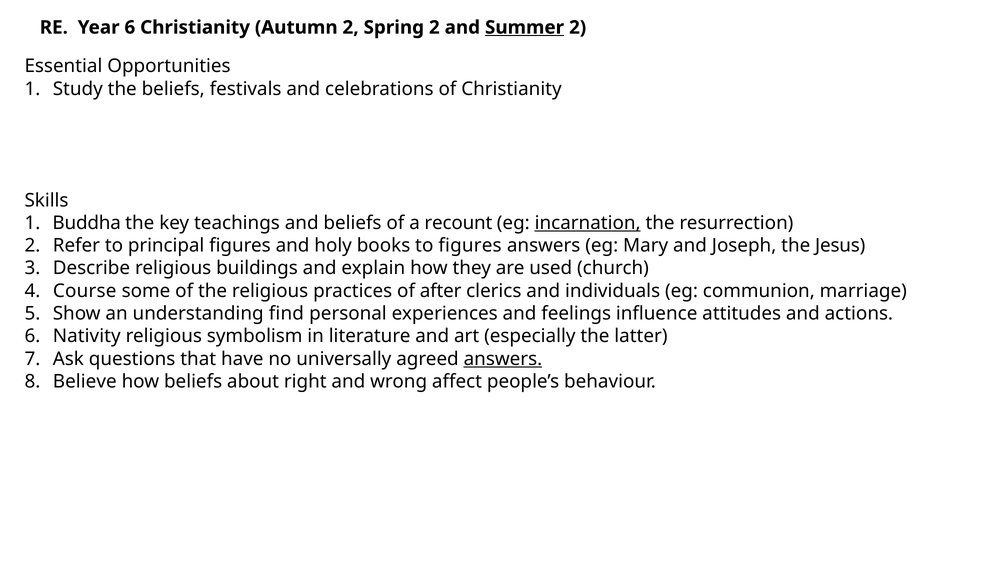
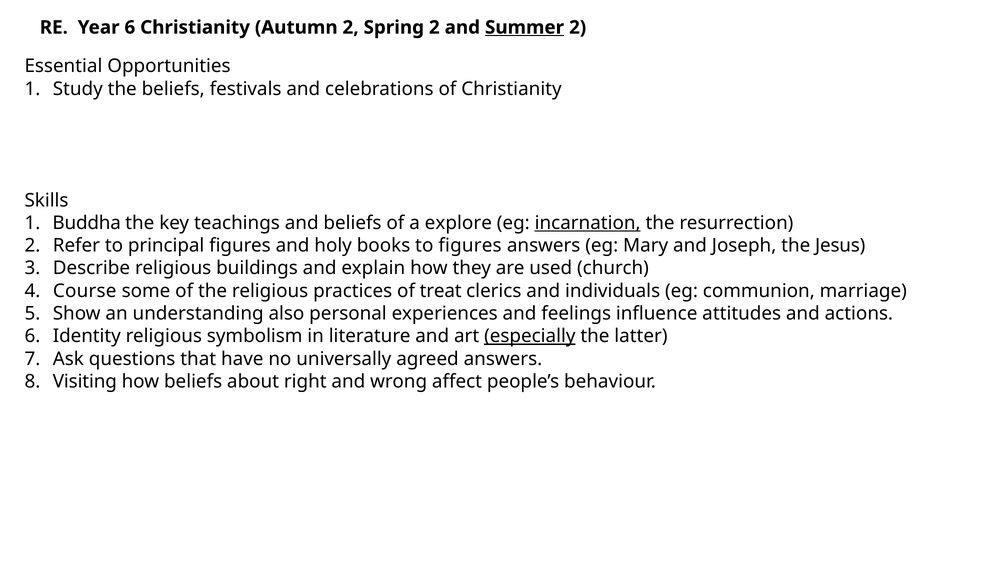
recount: recount -> explore
after: after -> treat
find: find -> also
Nativity: Nativity -> Identity
especially underline: none -> present
answers at (503, 359) underline: present -> none
Believe: Believe -> Visiting
